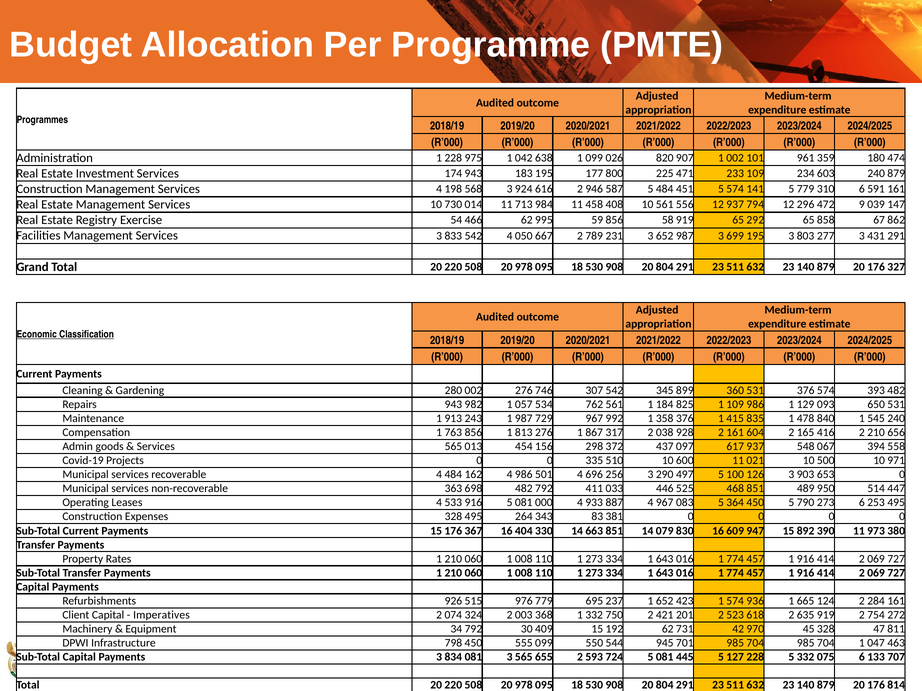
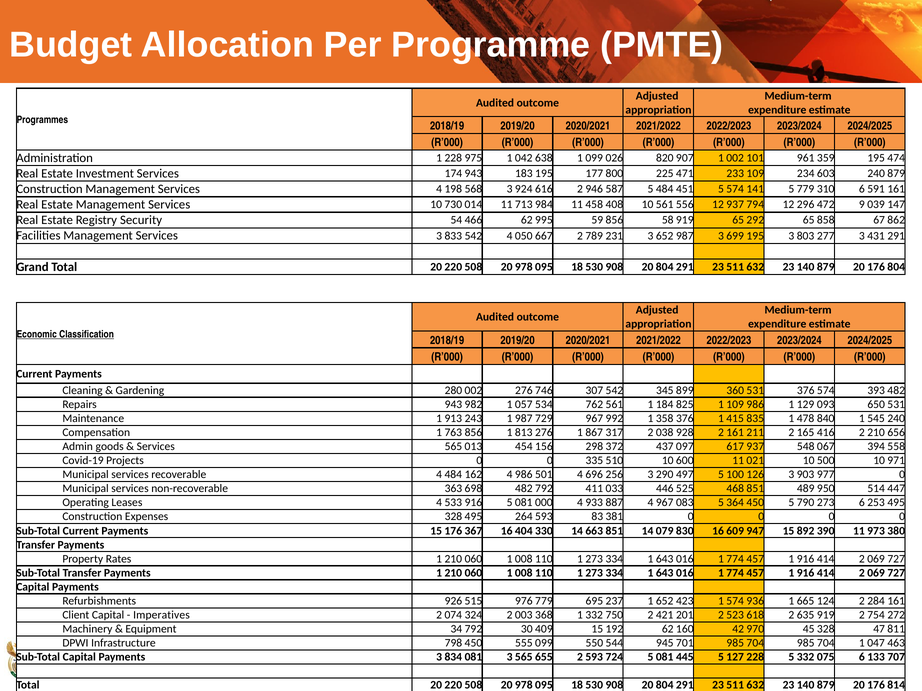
359 180: 180 -> 195
Exercise: Exercise -> Security
176 327: 327 -> 804
604: 604 -> 211
653: 653 -> 977
264 343: 343 -> 593
731: 731 -> 160
